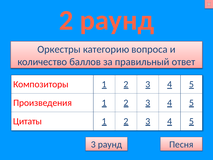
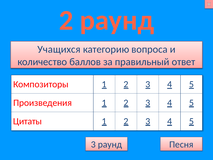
Оркестры: Оркестры -> Учащихся
